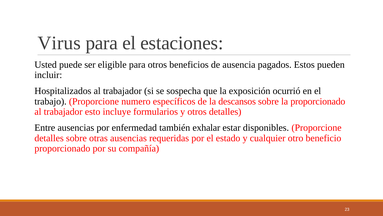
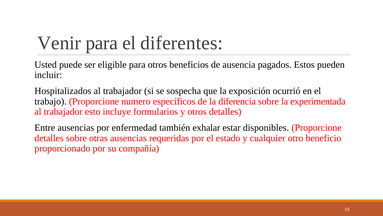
Virus: Virus -> Venir
estaciones: estaciones -> diferentes
descansos: descansos -> diferencia
la proporcionado: proporcionado -> experimentada
